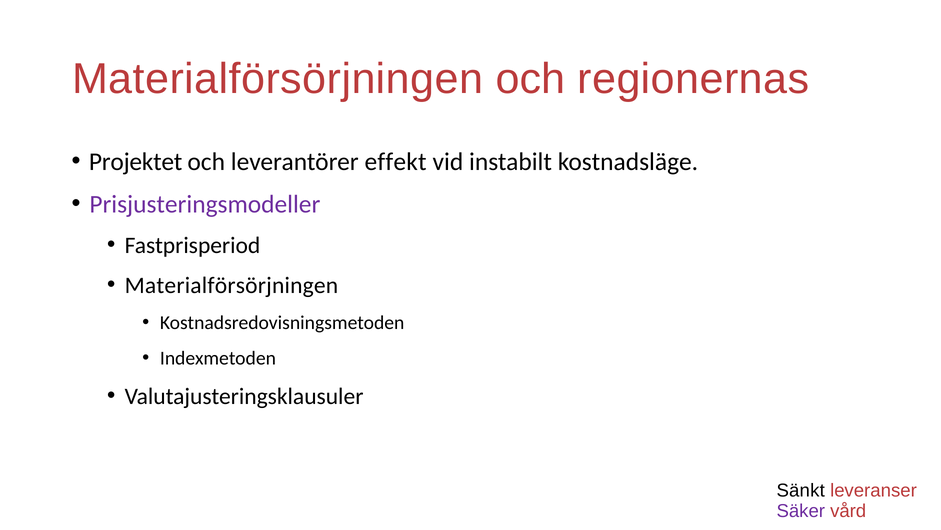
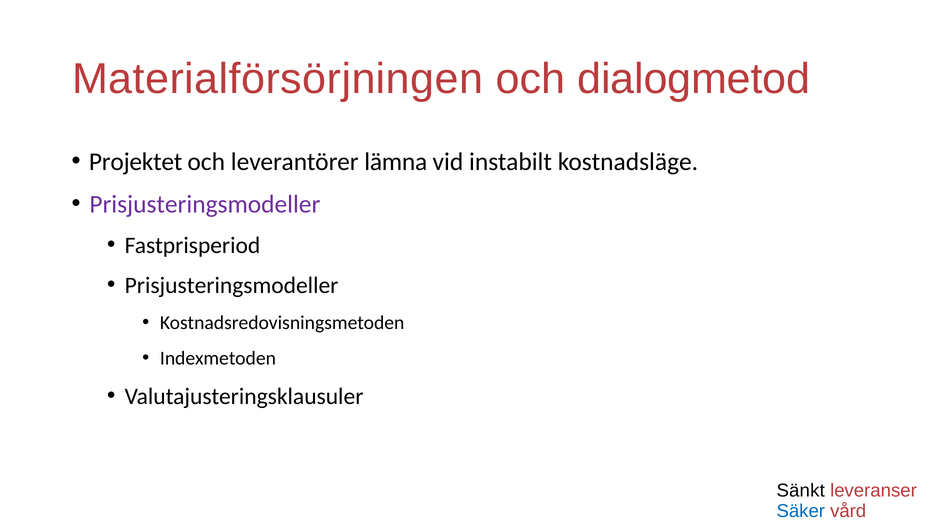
regionernas: regionernas -> dialogmetod
effekt: effekt -> lämna
Materialförsörjningen at (231, 285): Materialförsörjningen -> Prisjusteringsmodeller
Säker colour: purple -> blue
